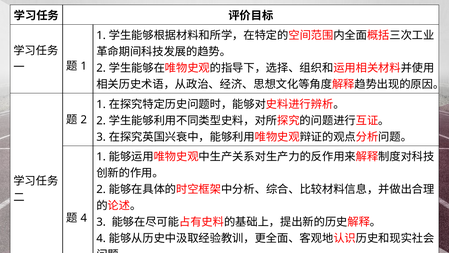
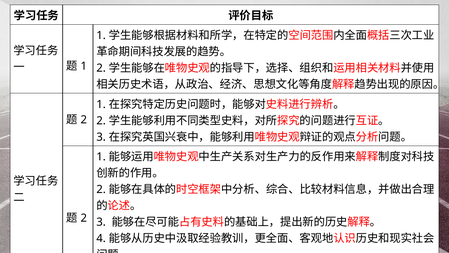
4 at (84, 218): 4 -> 2
